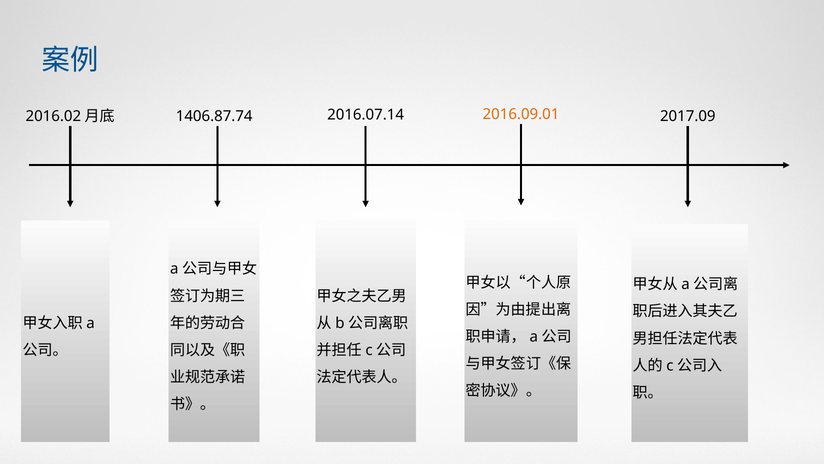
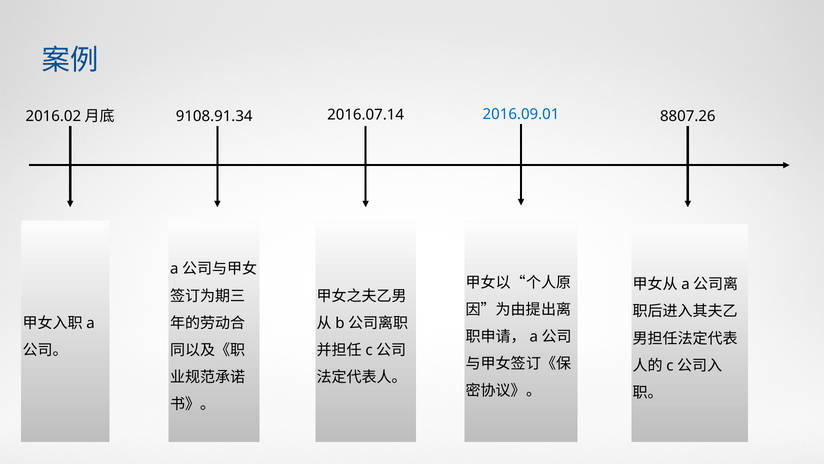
2016.09.01 colour: orange -> blue
1406.87.74: 1406.87.74 -> 9108.91.34
2017.09: 2017.09 -> 8807.26
